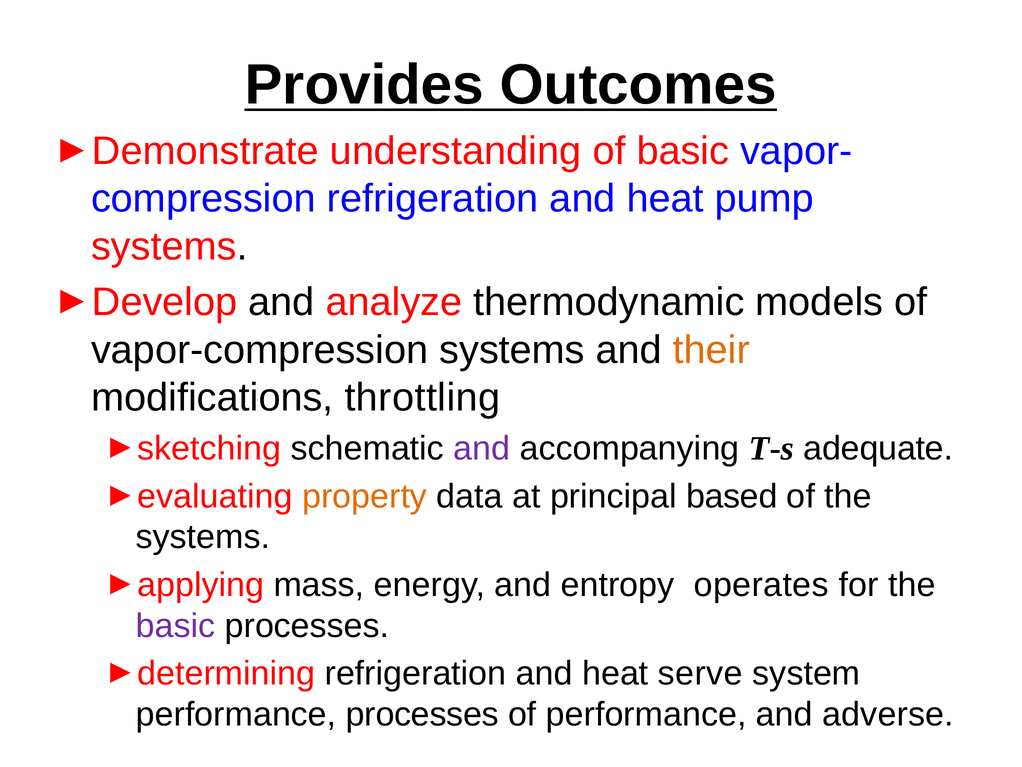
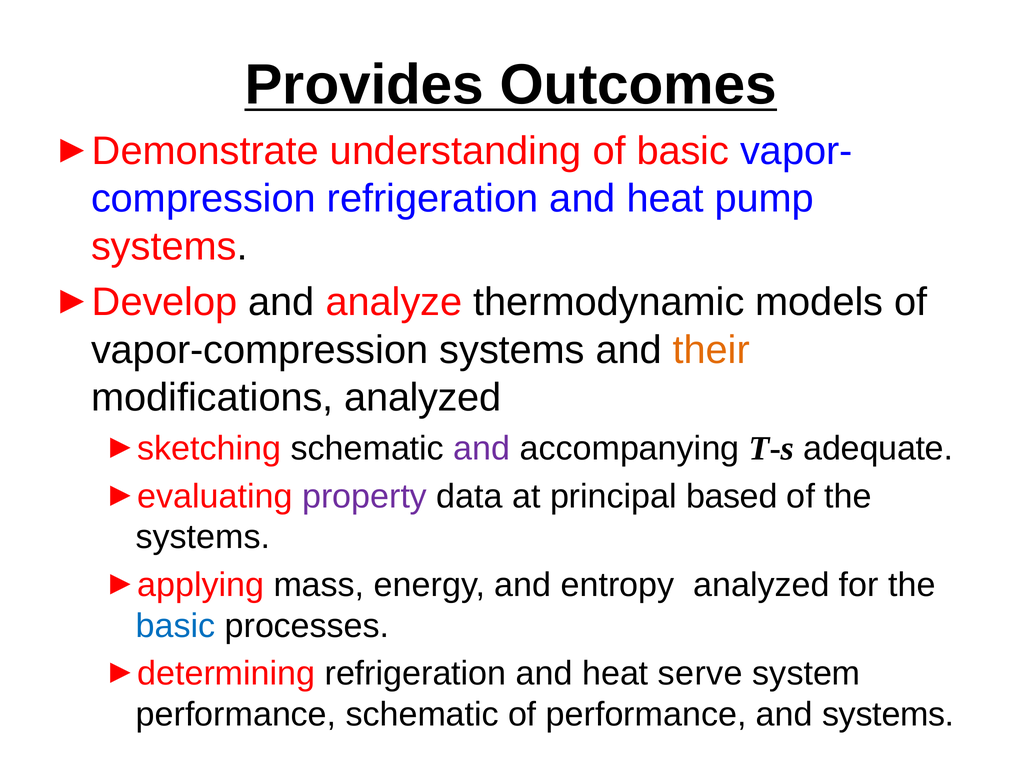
modifications throttling: throttling -> analyzed
property colour: orange -> purple
entropy operates: operates -> analyzed
basic at (176, 625) colour: purple -> blue
performance processes: processes -> schematic
and adverse: adverse -> systems
